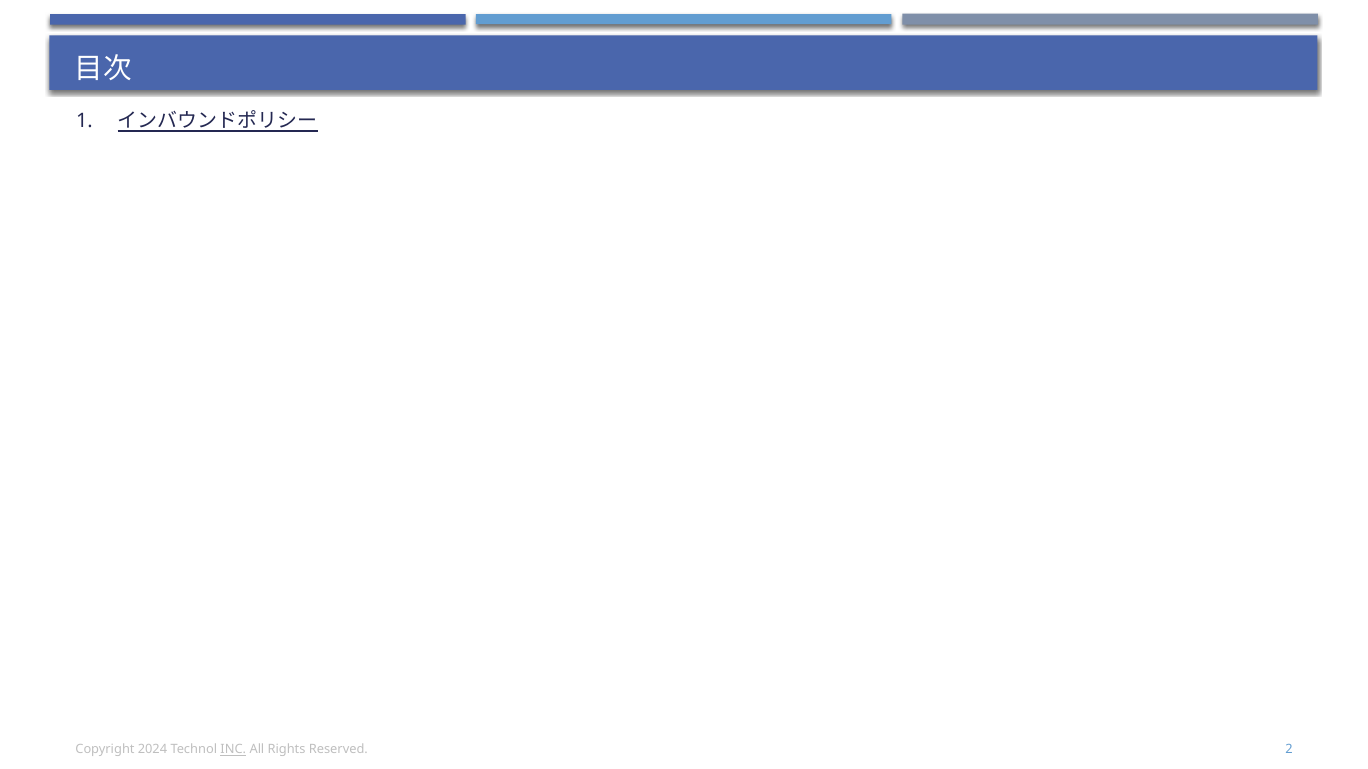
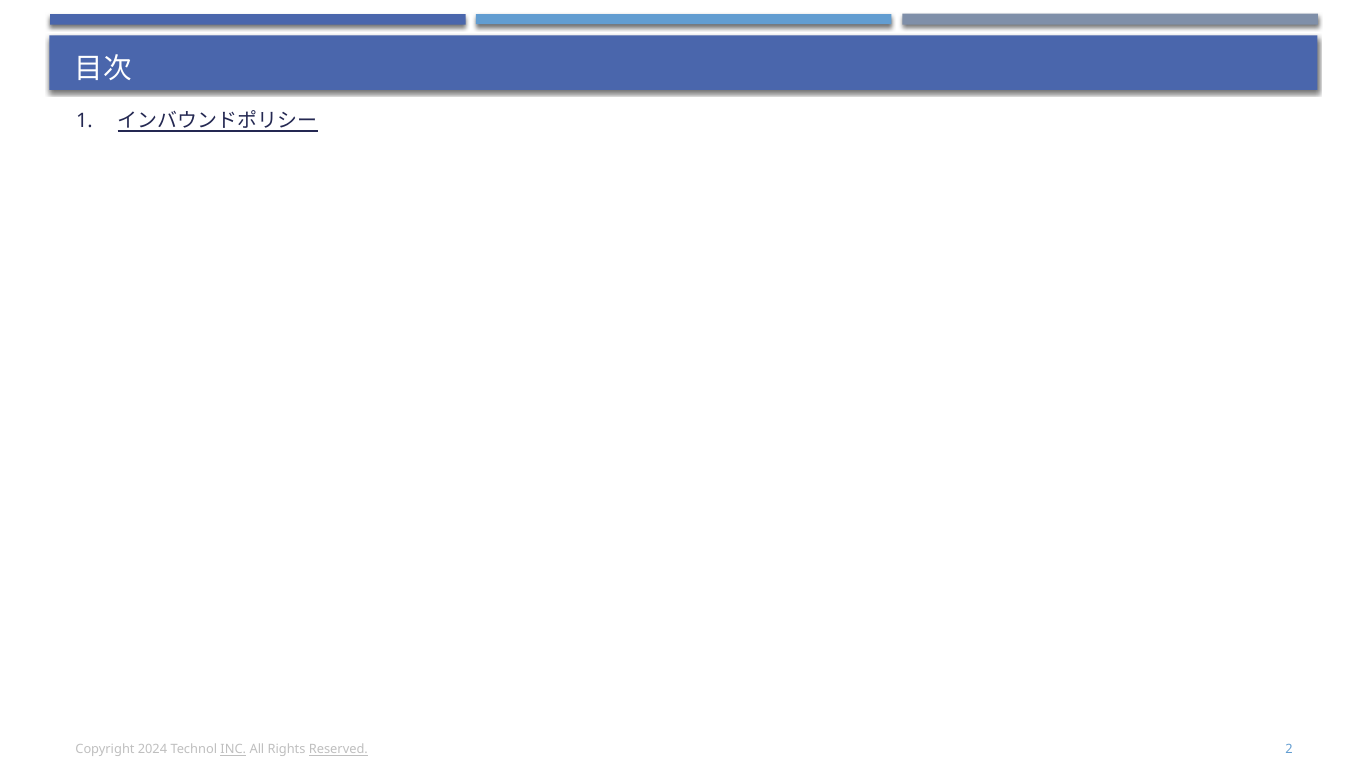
Reserved underline: none -> present
